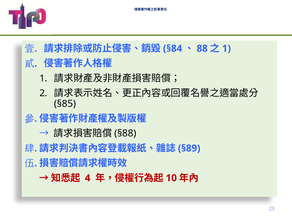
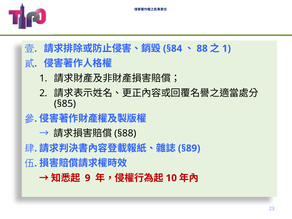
4: 4 -> 9
